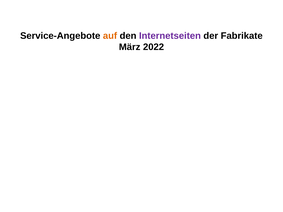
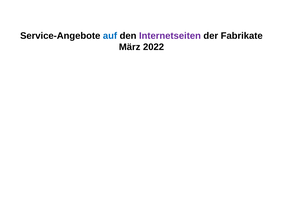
auf colour: orange -> blue
